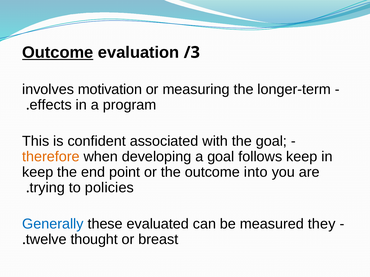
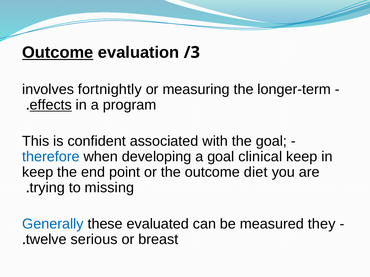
motivation: motivation -> fortnightly
effects underline: none -> present
therefore colour: orange -> blue
follows: follows -> clinical
into: into -> diet
policies: policies -> missing
thought: thought -> serious
